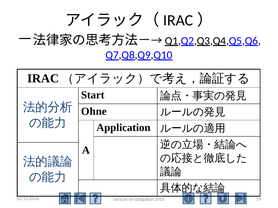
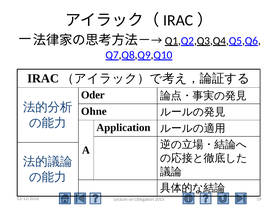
Start: Start -> Oder
